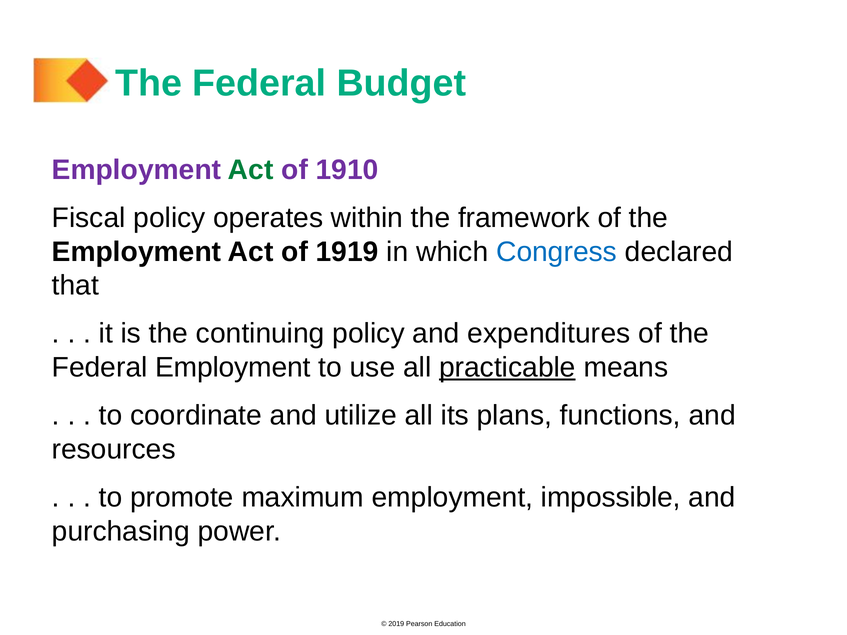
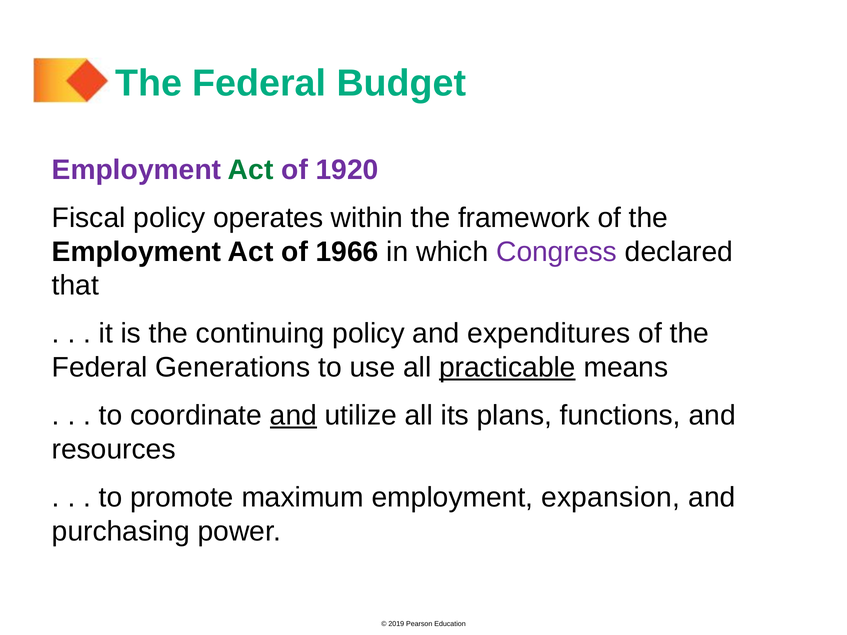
1910: 1910 -> 1920
1919: 1919 -> 1966
Congress colour: blue -> purple
Federal Employment: Employment -> Generations
and at (293, 416) underline: none -> present
impossible: impossible -> expansion
